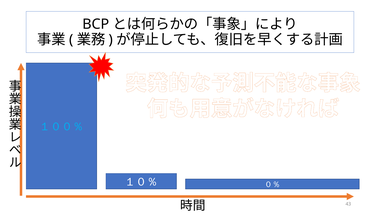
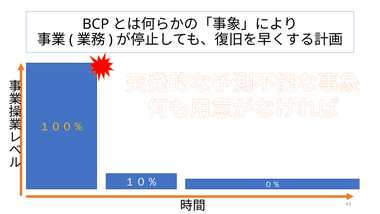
１００％ colour: light blue -> yellow
